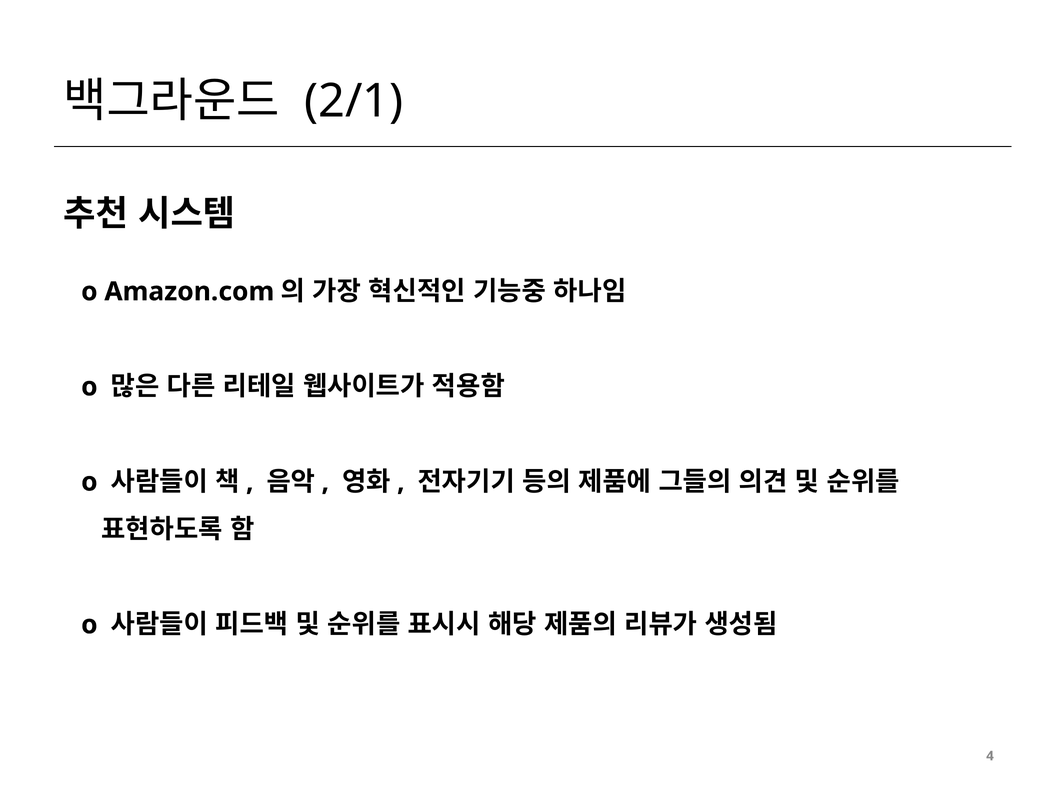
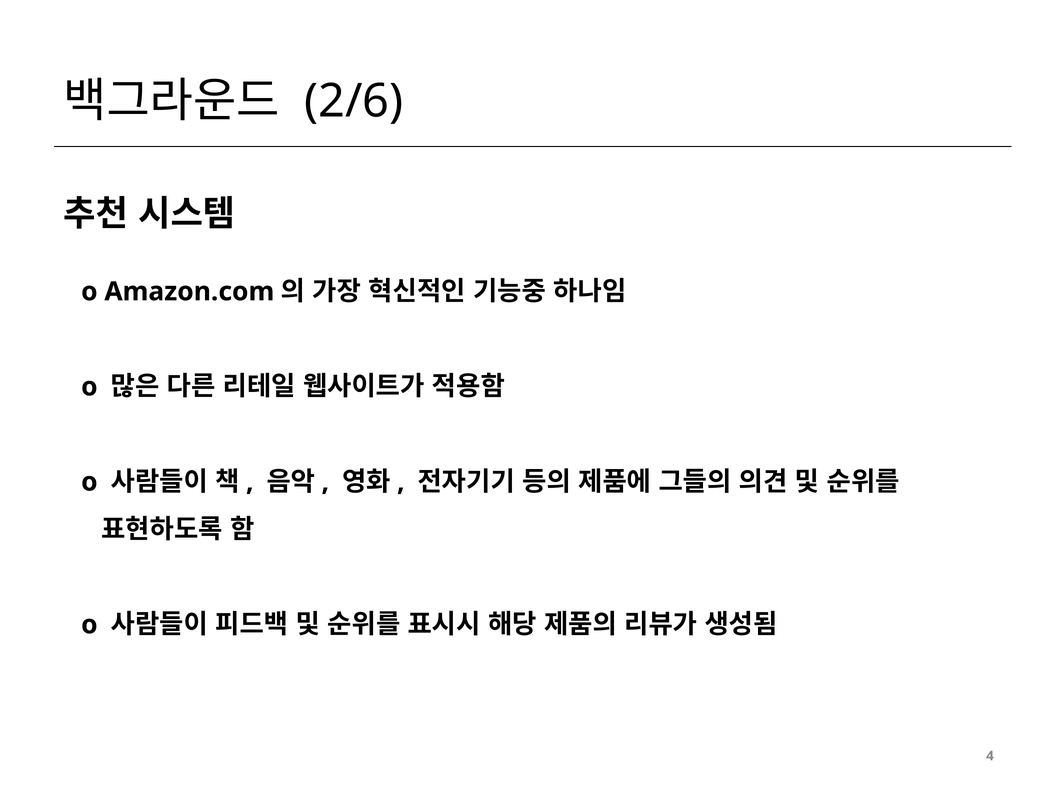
2/1: 2/1 -> 2/6
